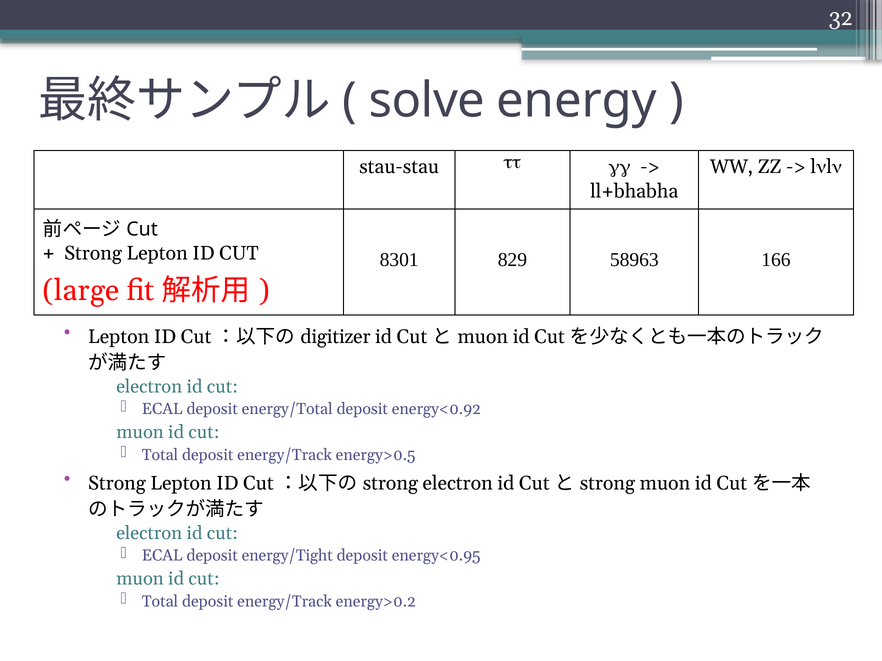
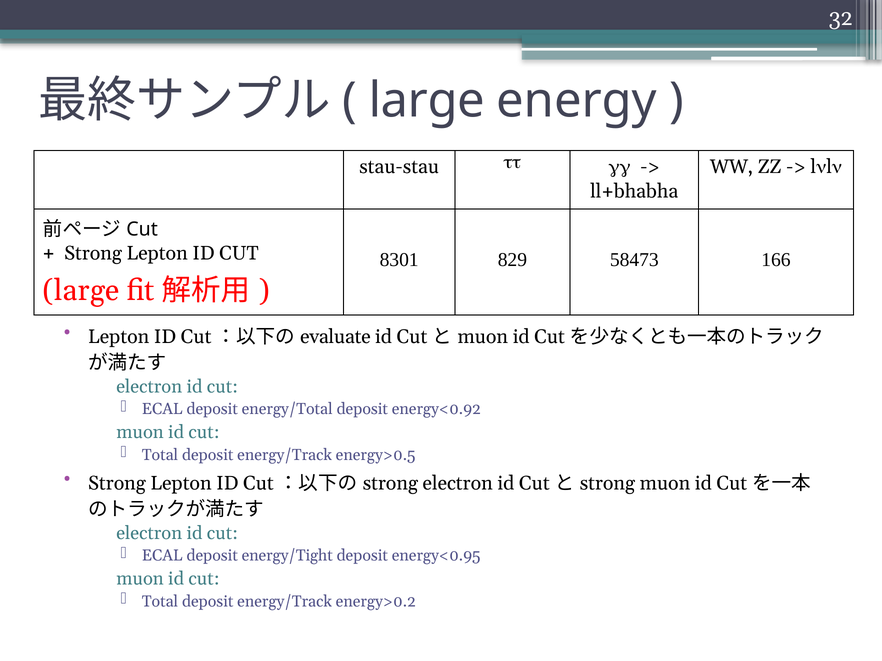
solve at (427, 101): solve -> large
58963: 58963 -> 58473
digitizer: digitizer -> evaluate
